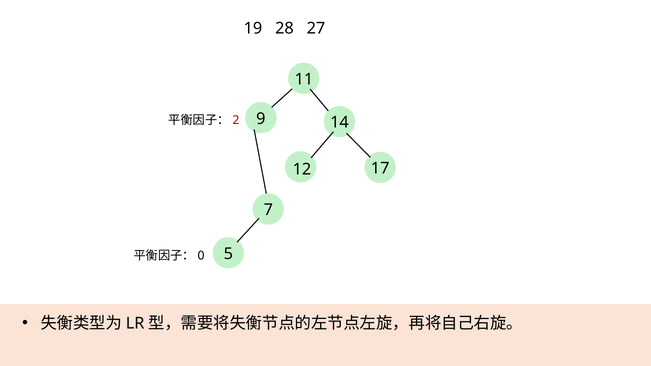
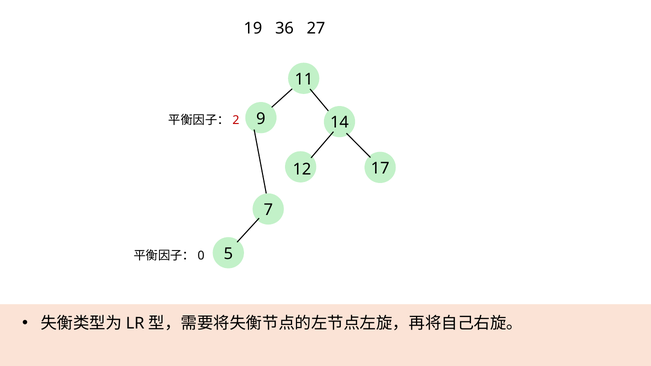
28: 28 -> 36
